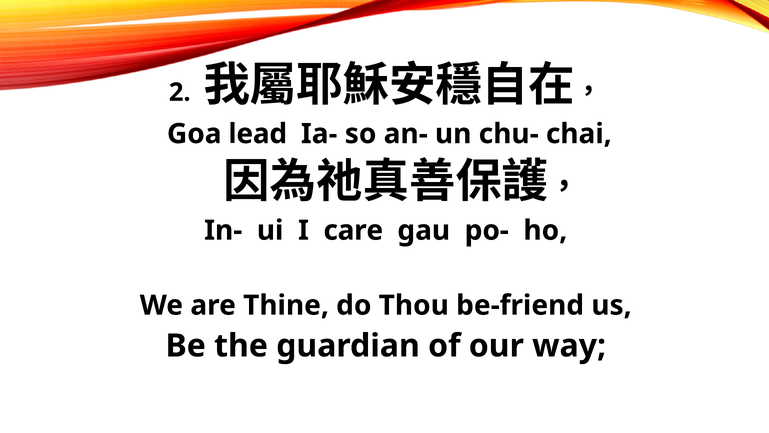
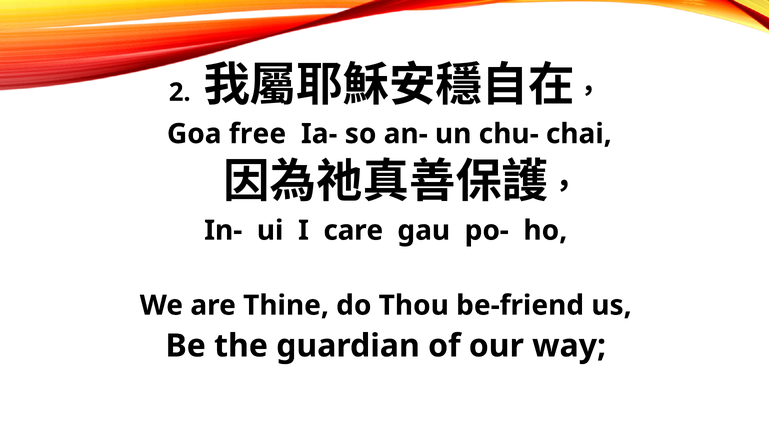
lead: lead -> free
